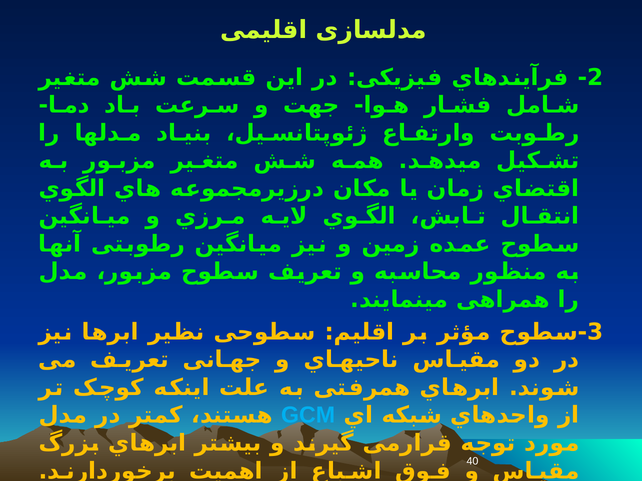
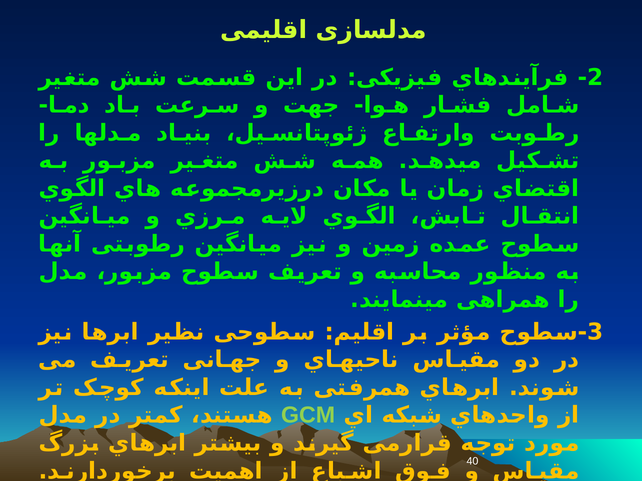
GCM at (308, 416) colour: light blue -> light green
